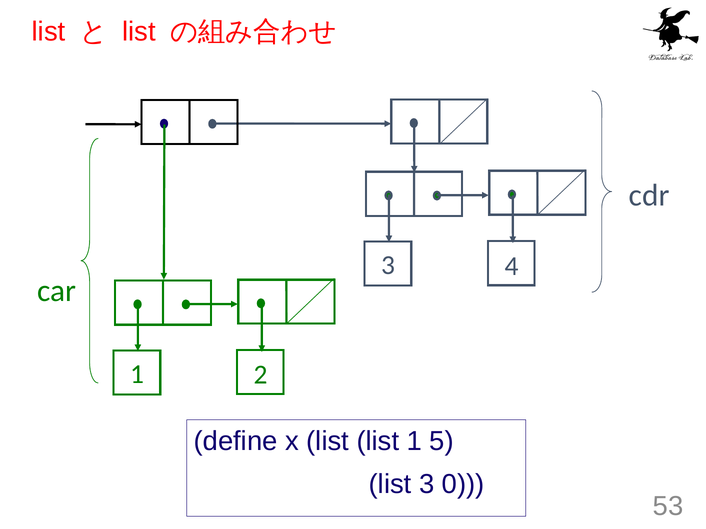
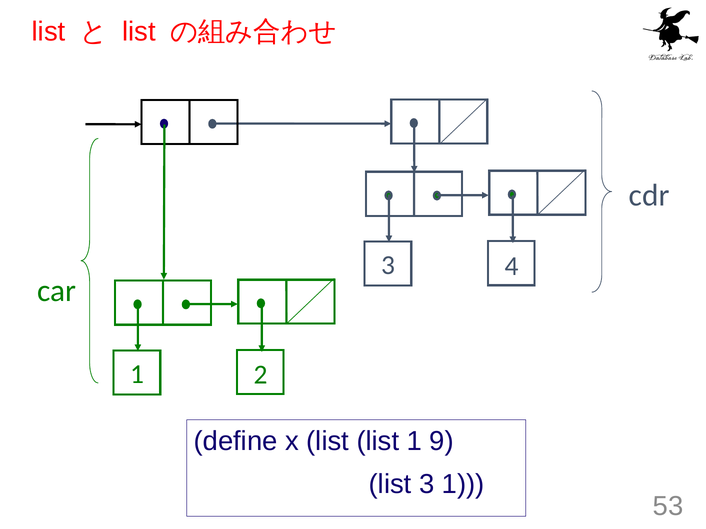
5: 5 -> 9
3 0: 0 -> 1
